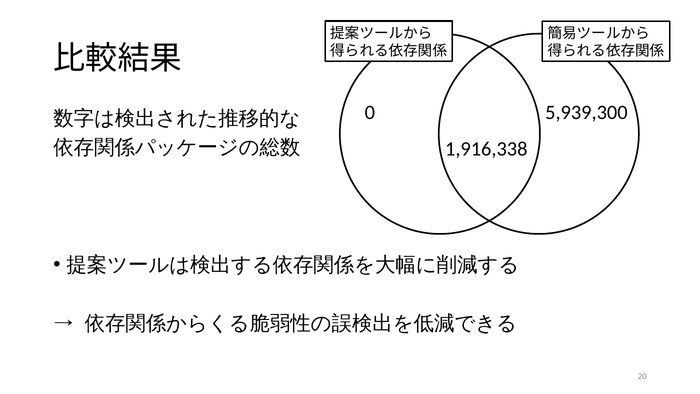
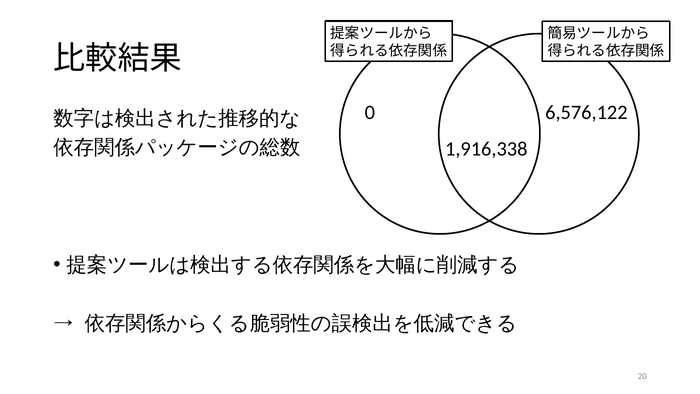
5,939,300: 5,939,300 -> 6,576,122
